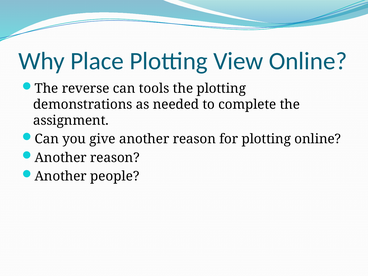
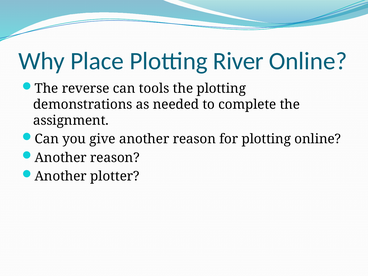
View: View -> River
people: people -> plotter
